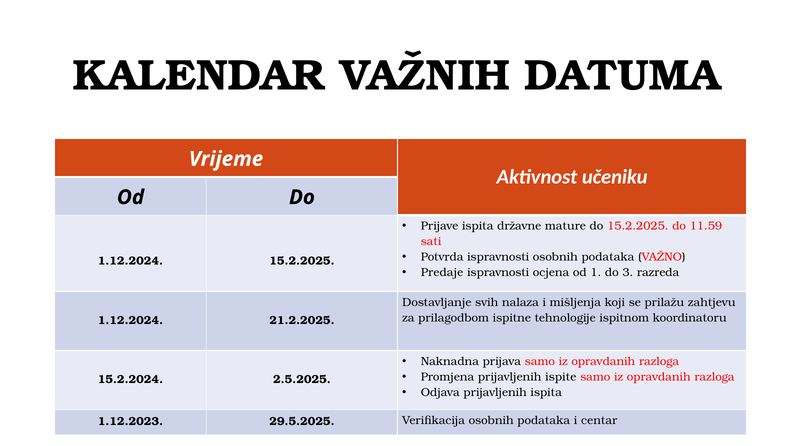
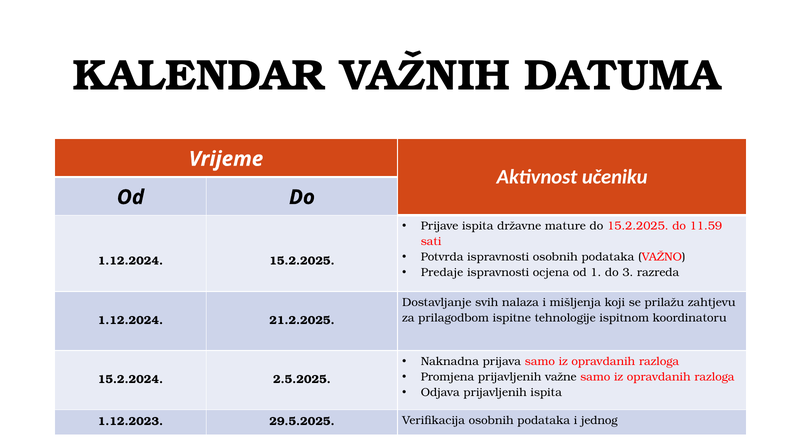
ispite: ispite -> važne
centar: centar -> jednog
